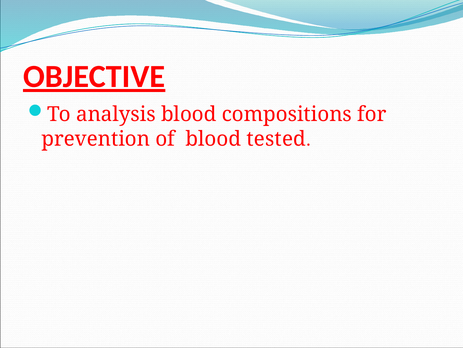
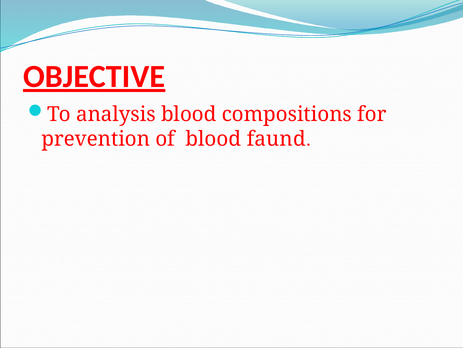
tested: tested -> faund
